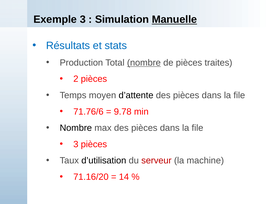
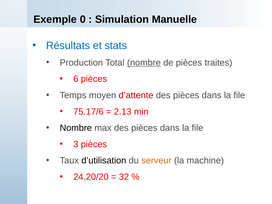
Exemple 3: 3 -> 0
Manuelle underline: present -> none
2: 2 -> 6
d’attente colour: black -> red
71.76/6: 71.76/6 -> 75.17/6
9.78: 9.78 -> 2.13
serveur colour: red -> orange
71.16/20: 71.16/20 -> 24.20/20
14: 14 -> 32
